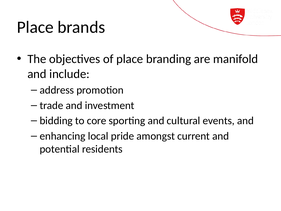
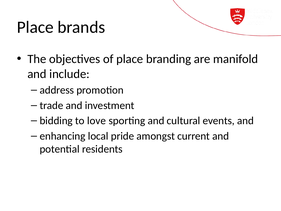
core: core -> love
